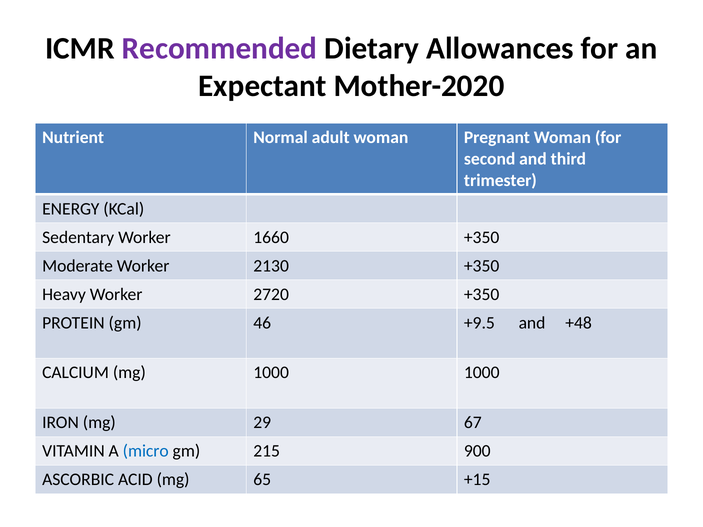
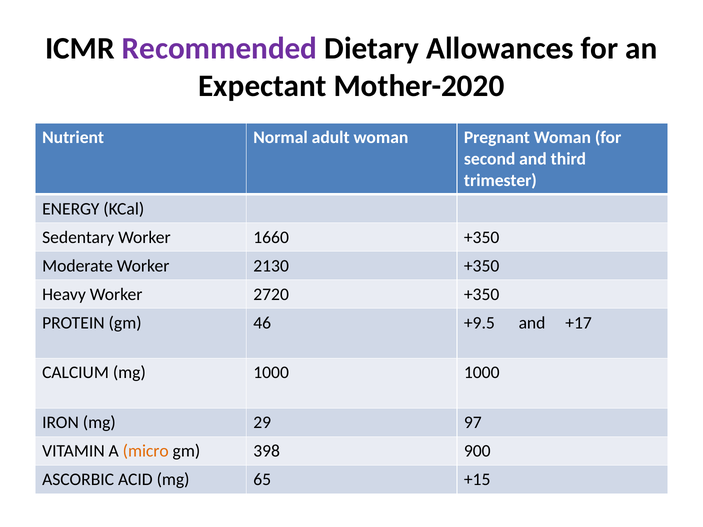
+48: +48 -> +17
67: 67 -> 97
micro colour: blue -> orange
215: 215 -> 398
